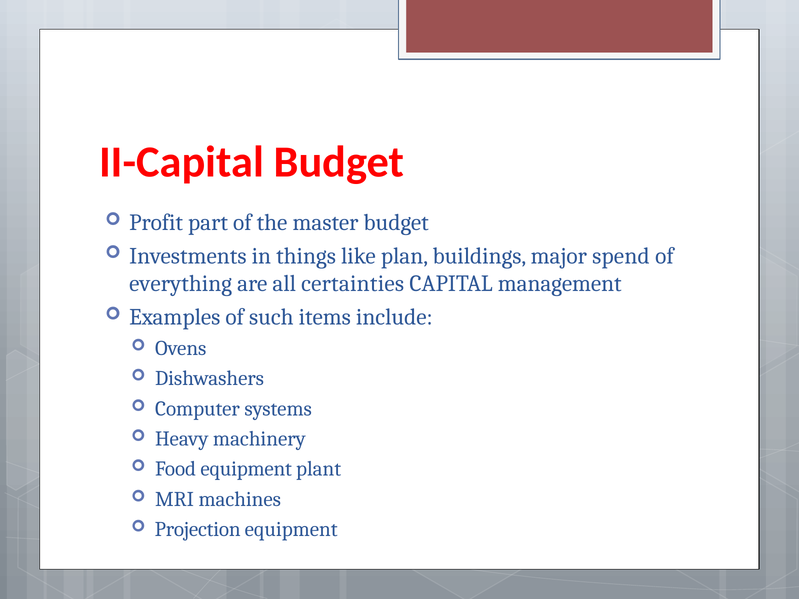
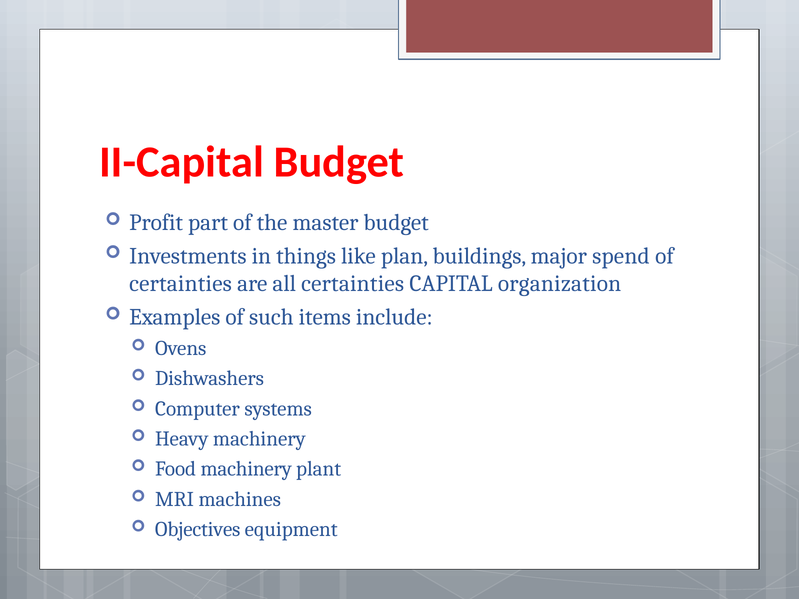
everything at (181, 284): everything -> certainties
management: management -> organization
Food equipment: equipment -> machinery
Projection: Projection -> Objectives
